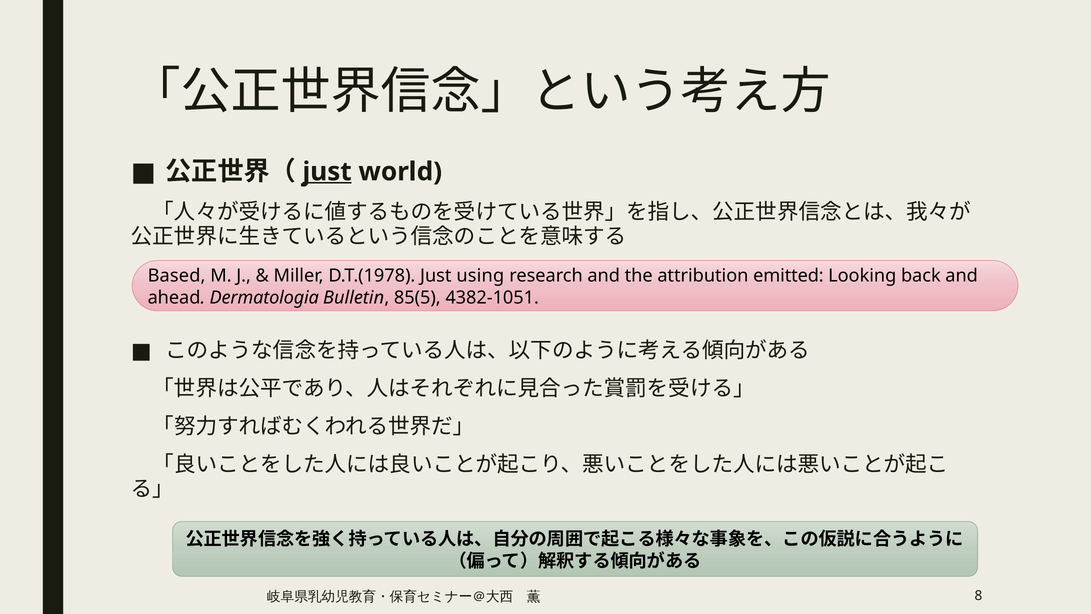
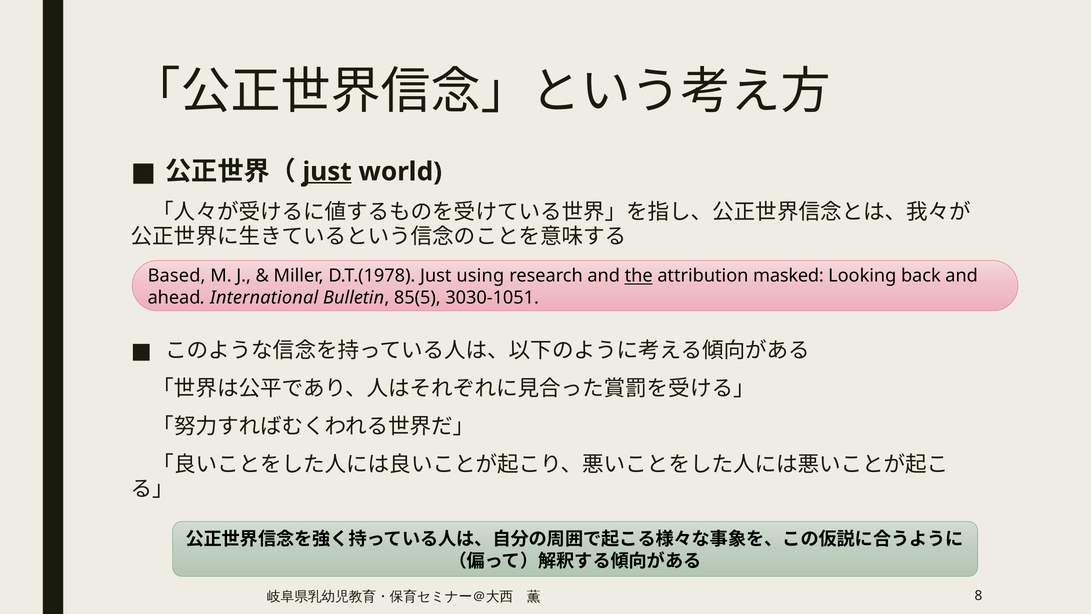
the underline: none -> present
emitted: emitted -> masked
Dermatologia: Dermatologia -> International
4382-1051: 4382-1051 -> 3030-1051
